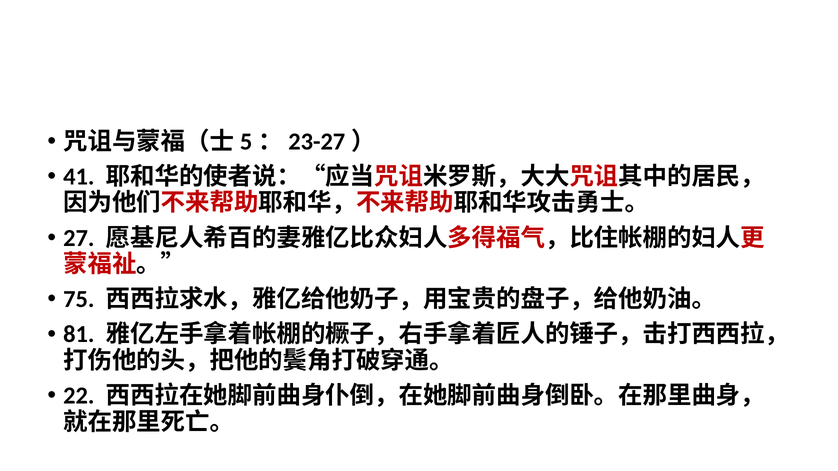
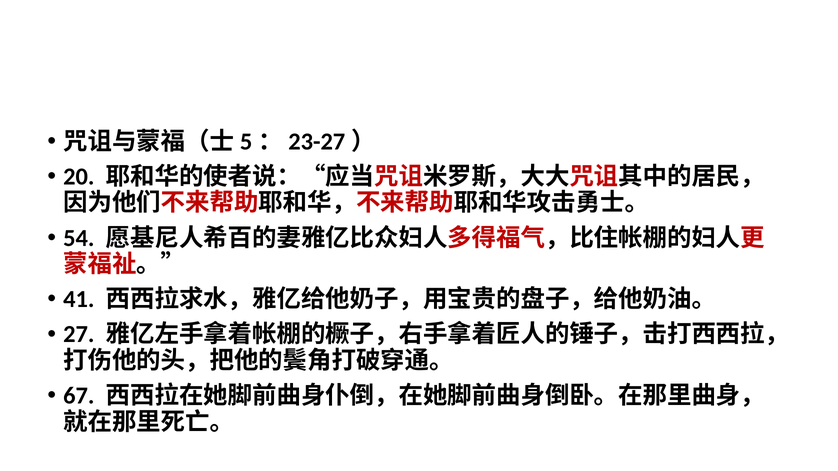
41: 41 -> 20
27: 27 -> 54
75: 75 -> 41
81: 81 -> 27
22: 22 -> 67
